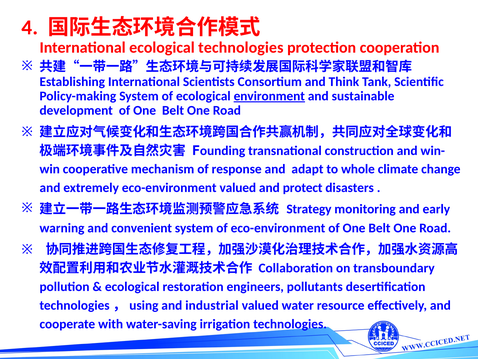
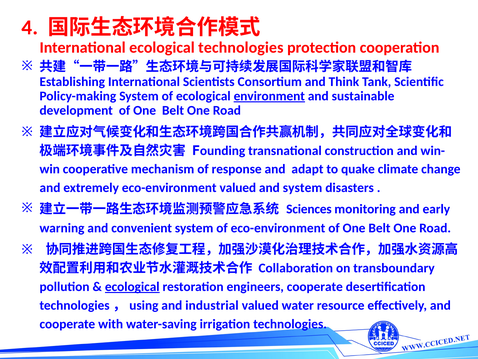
whole: whole -> quake
and protect: protect -> system
Strategy: Strategy -> Sciences
ecological at (132, 286) underline: none -> present
engineers pollutants: pollutants -> cooperate
